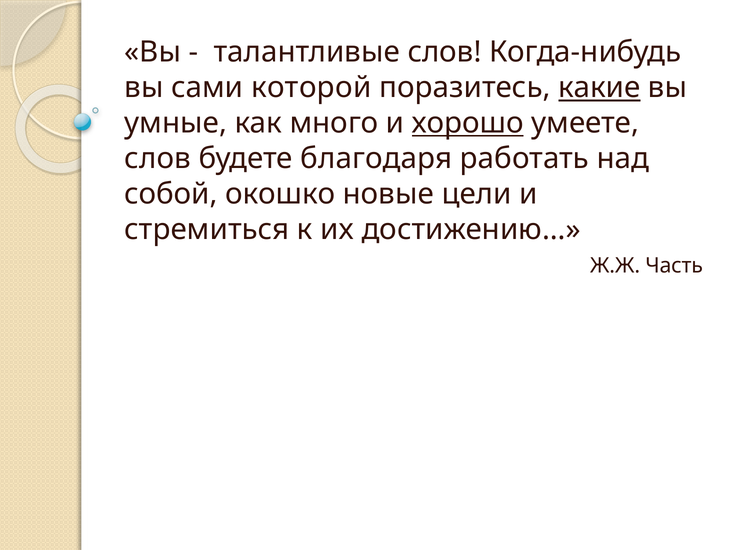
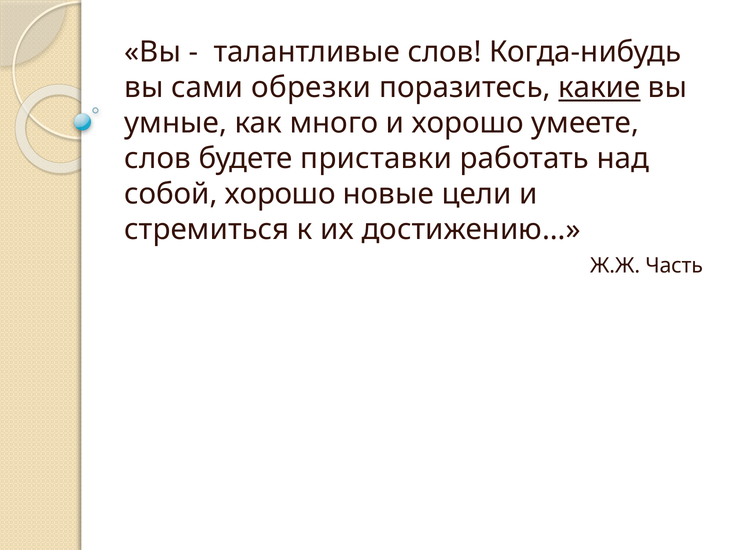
которой: которой -> обрезки
хорошо at (468, 123) underline: present -> none
благодаря: благодаря -> приставки
собой окошко: окошко -> хорошо
